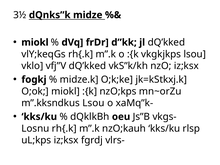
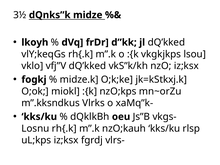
miokl at (35, 42): miokl -> lkoyh
m”.kksndkus Lsou: Lsou -> Vlrks
